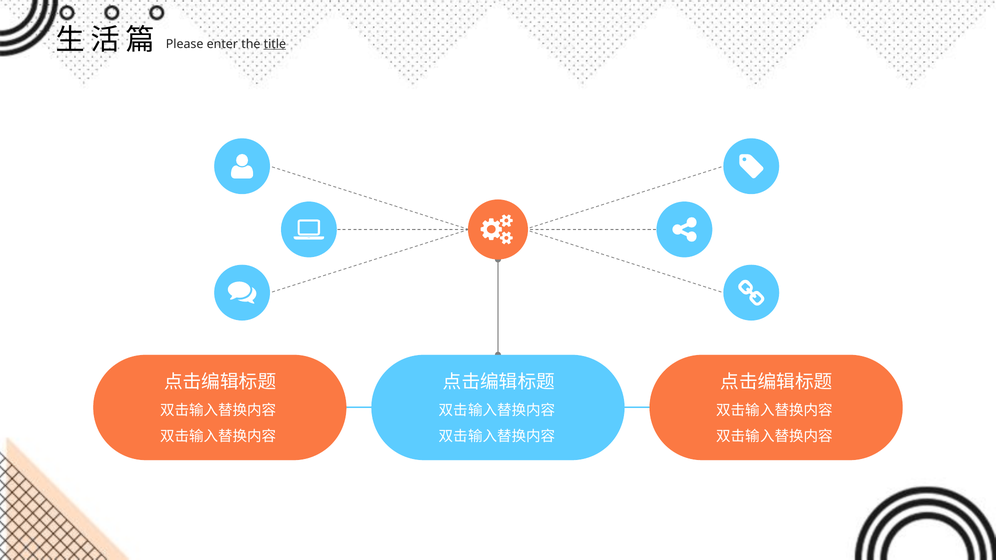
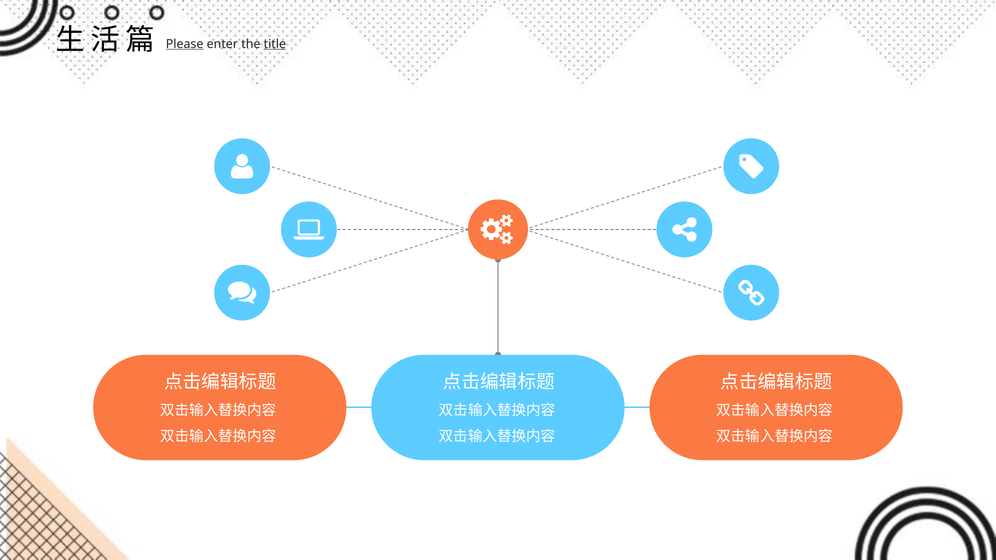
Please underline: none -> present
